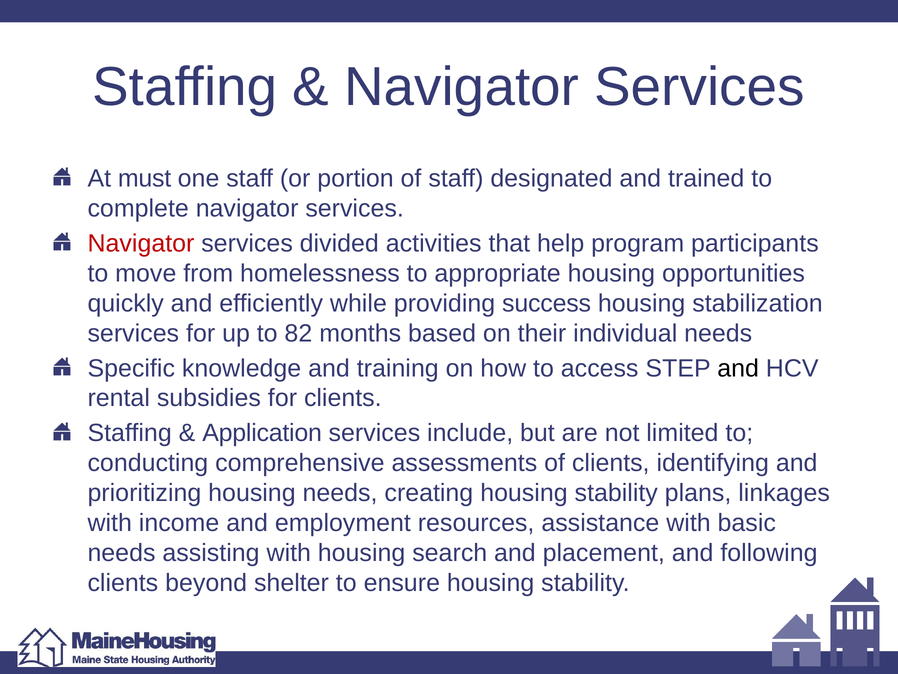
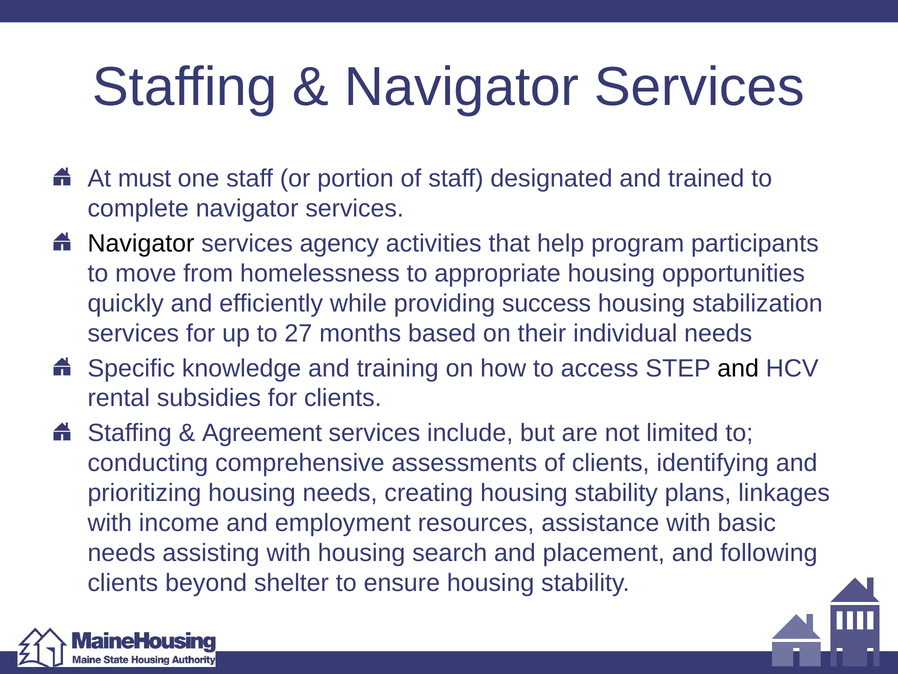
Navigator at (141, 243) colour: red -> black
divided: divided -> agency
82: 82 -> 27
Application: Application -> Agreement
